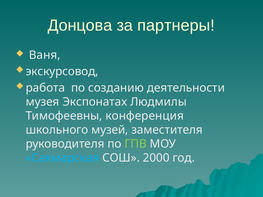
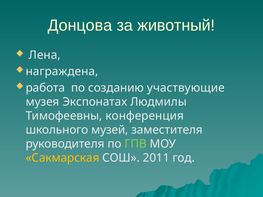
партнеры: партнеры -> животный
Ваня: Ваня -> Лена
экскурсовод: экскурсовод -> награждена
деятельности: деятельности -> участвующие
Сакмарская colour: light blue -> yellow
2000: 2000 -> 2011
